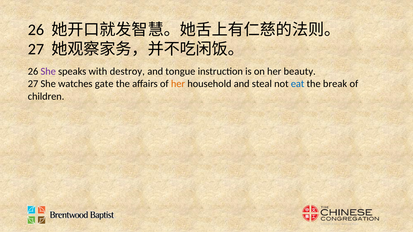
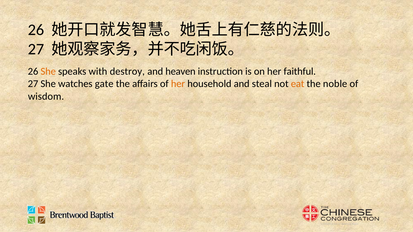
She at (48, 72) colour: purple -> orange
tongue: tongue -> heaven
beauty: beauty -> faithful
eat colour: blue -> orange
break: break -> noble
children: children -> wisdom
